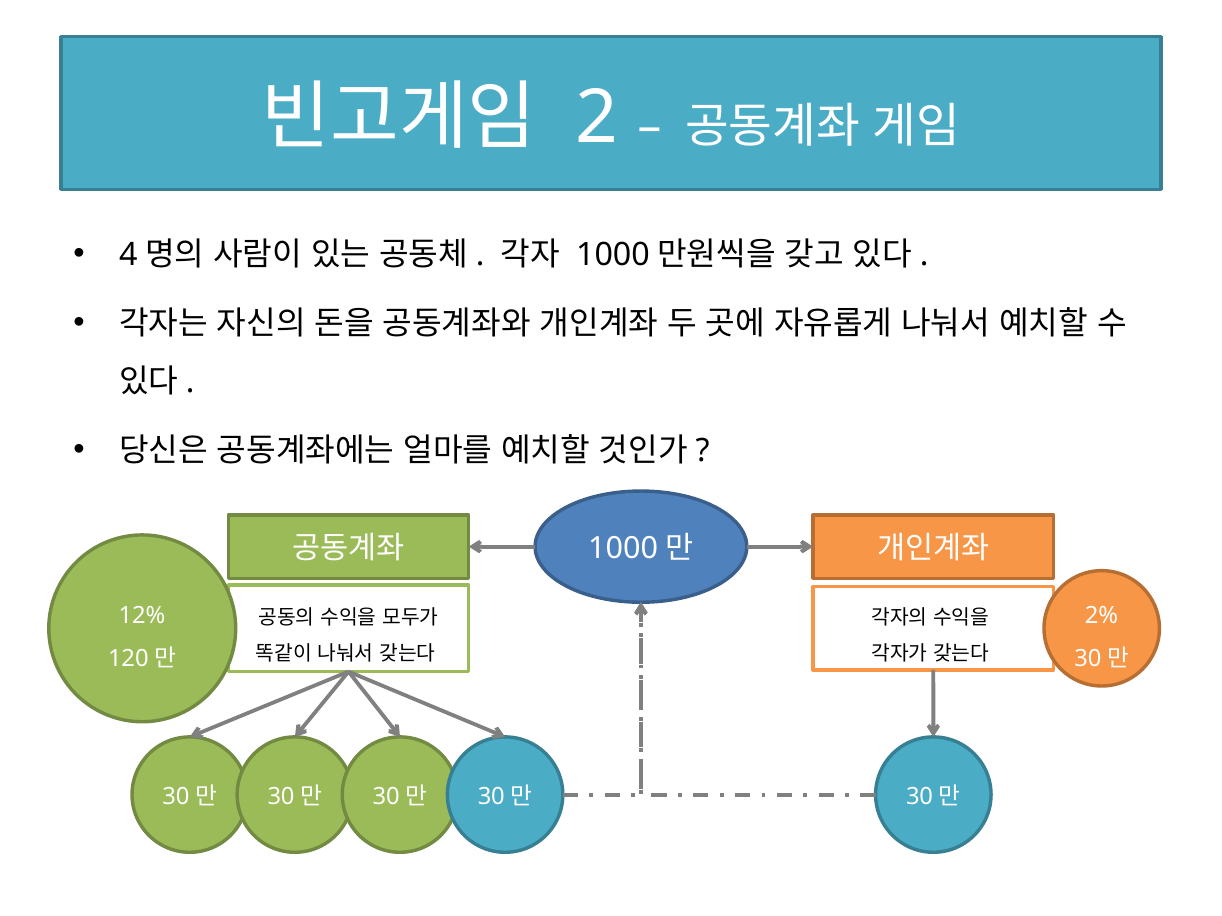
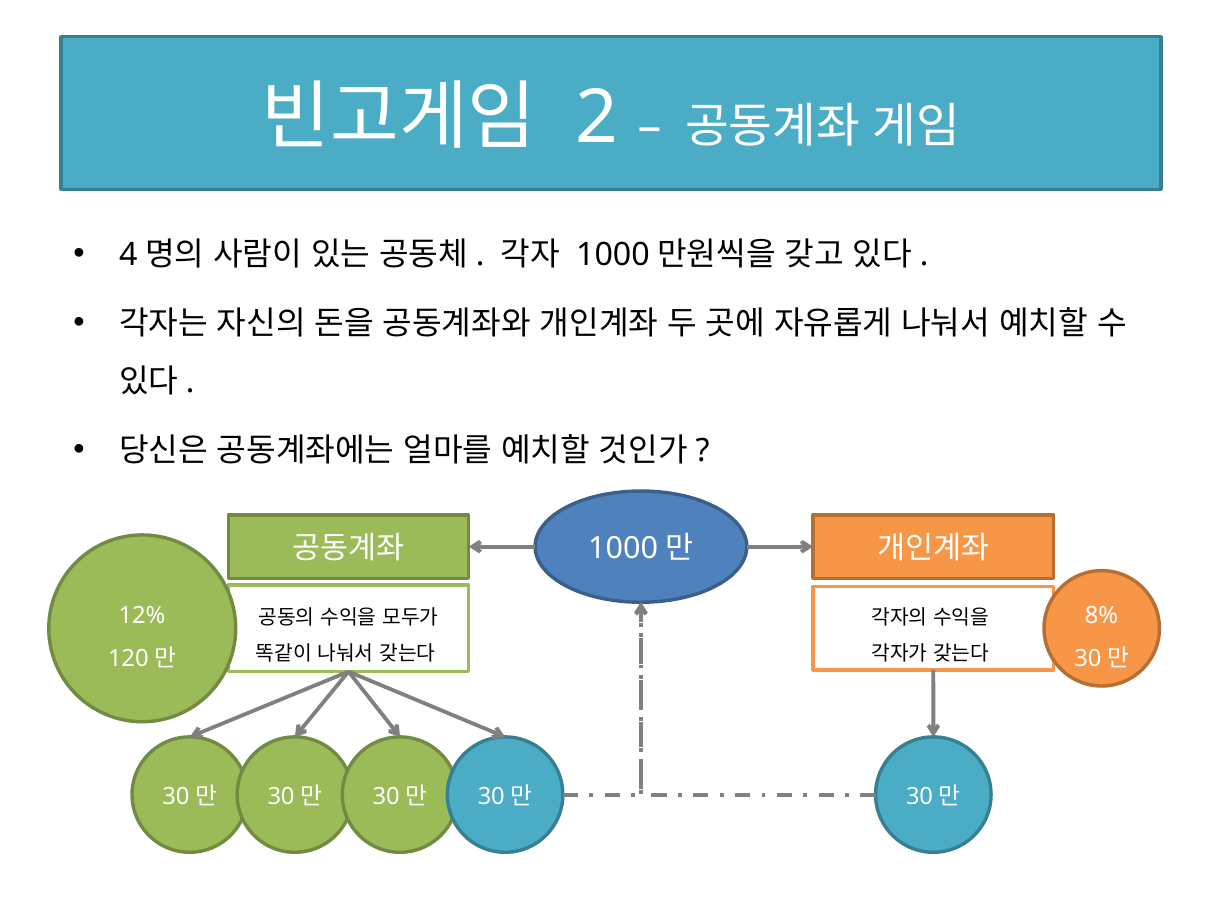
2%: 2% -> 8%
